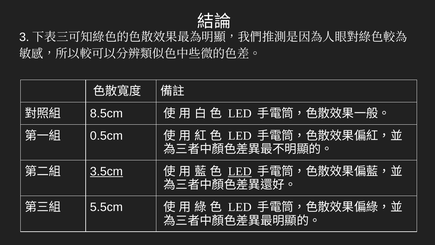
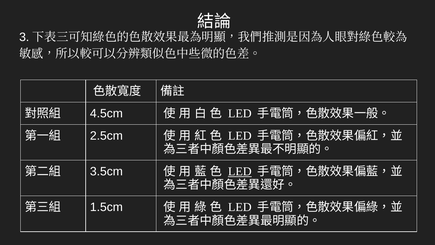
8.5cm: 8.5cm -> 4.5cm
0.5cm: 0.5cm -> 2.5cm
3.5cm underline: present -> none
5.5cm: 5.5cm -> 1.5cm
